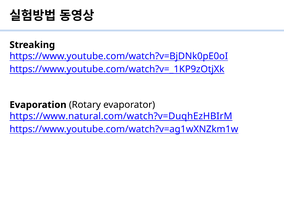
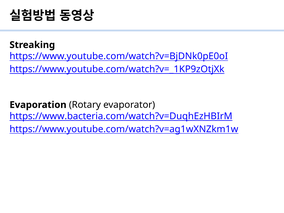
https://www.natural.com/watch?v=DuqhEzHBIrM: https://www.natural.com/watch?v=DuqhEzHBIrM -> https://www.bacteria.com/watch?v=DuqhEzHBIrM
